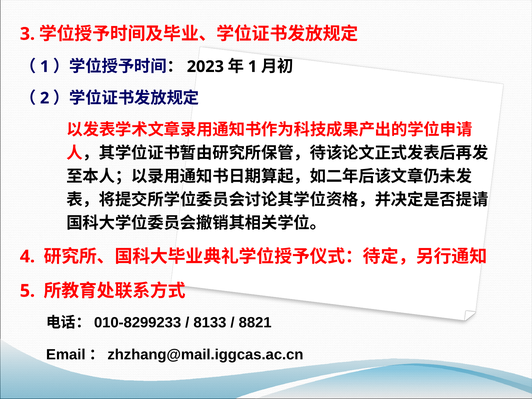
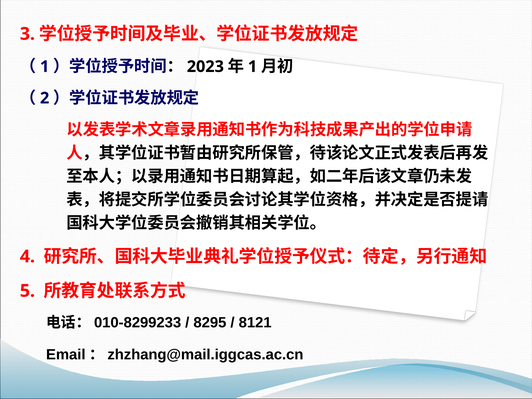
8133: 8133 -> 8295
8821: 8821 -> 8121
